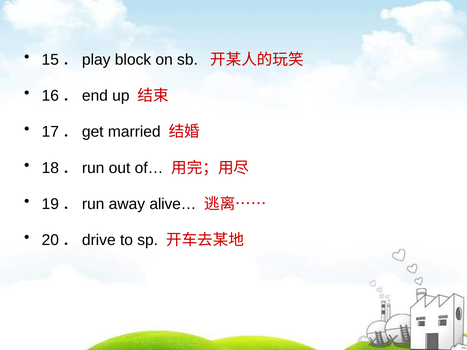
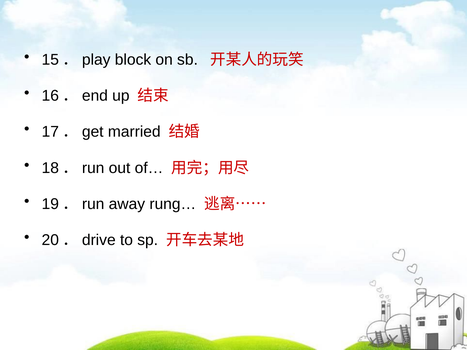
alive…: alive… -> rung…
